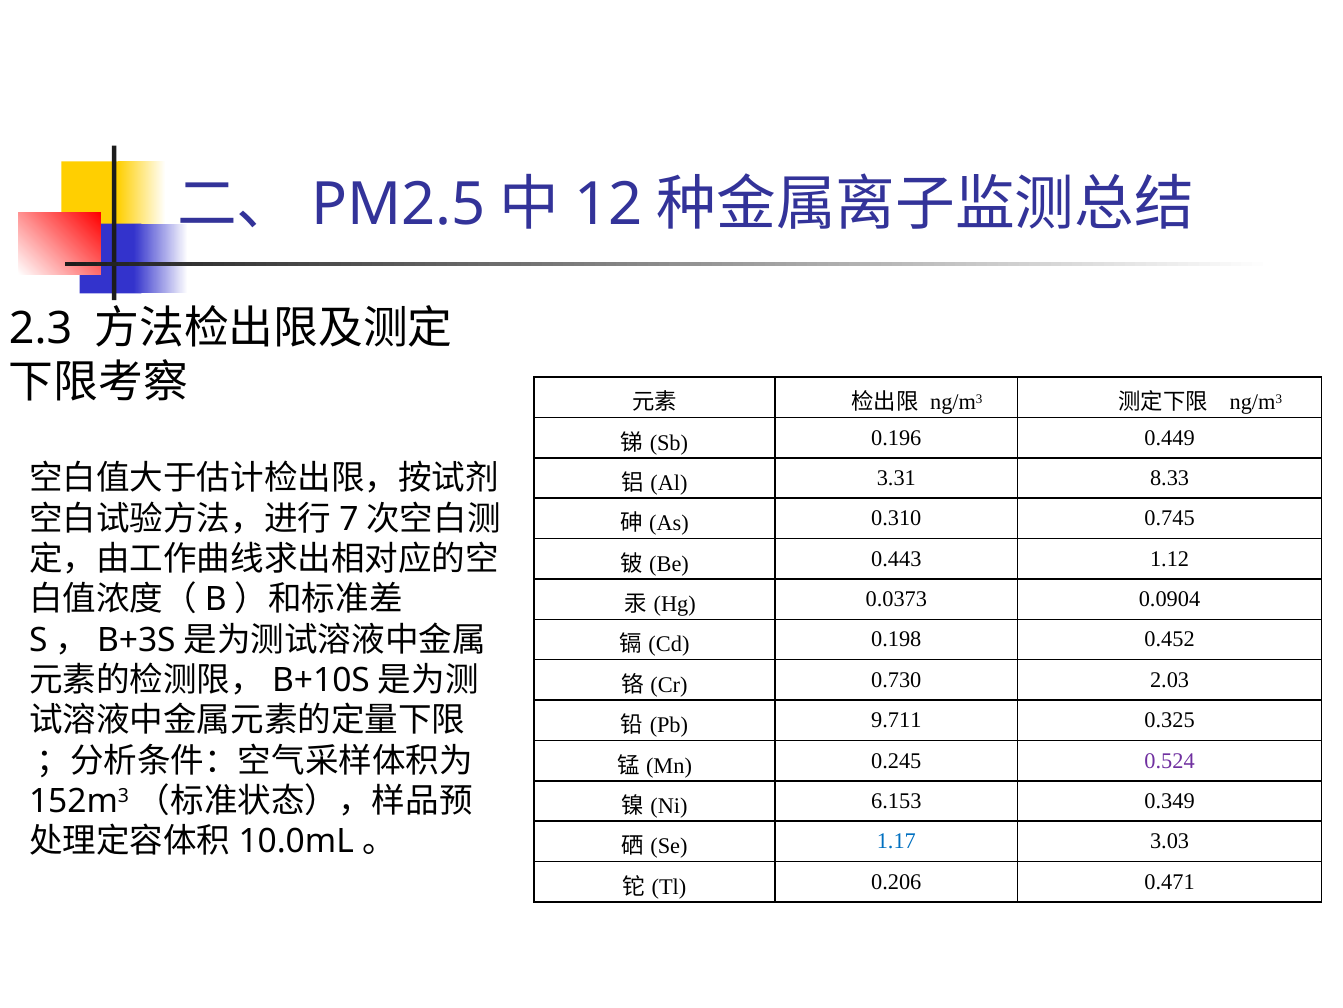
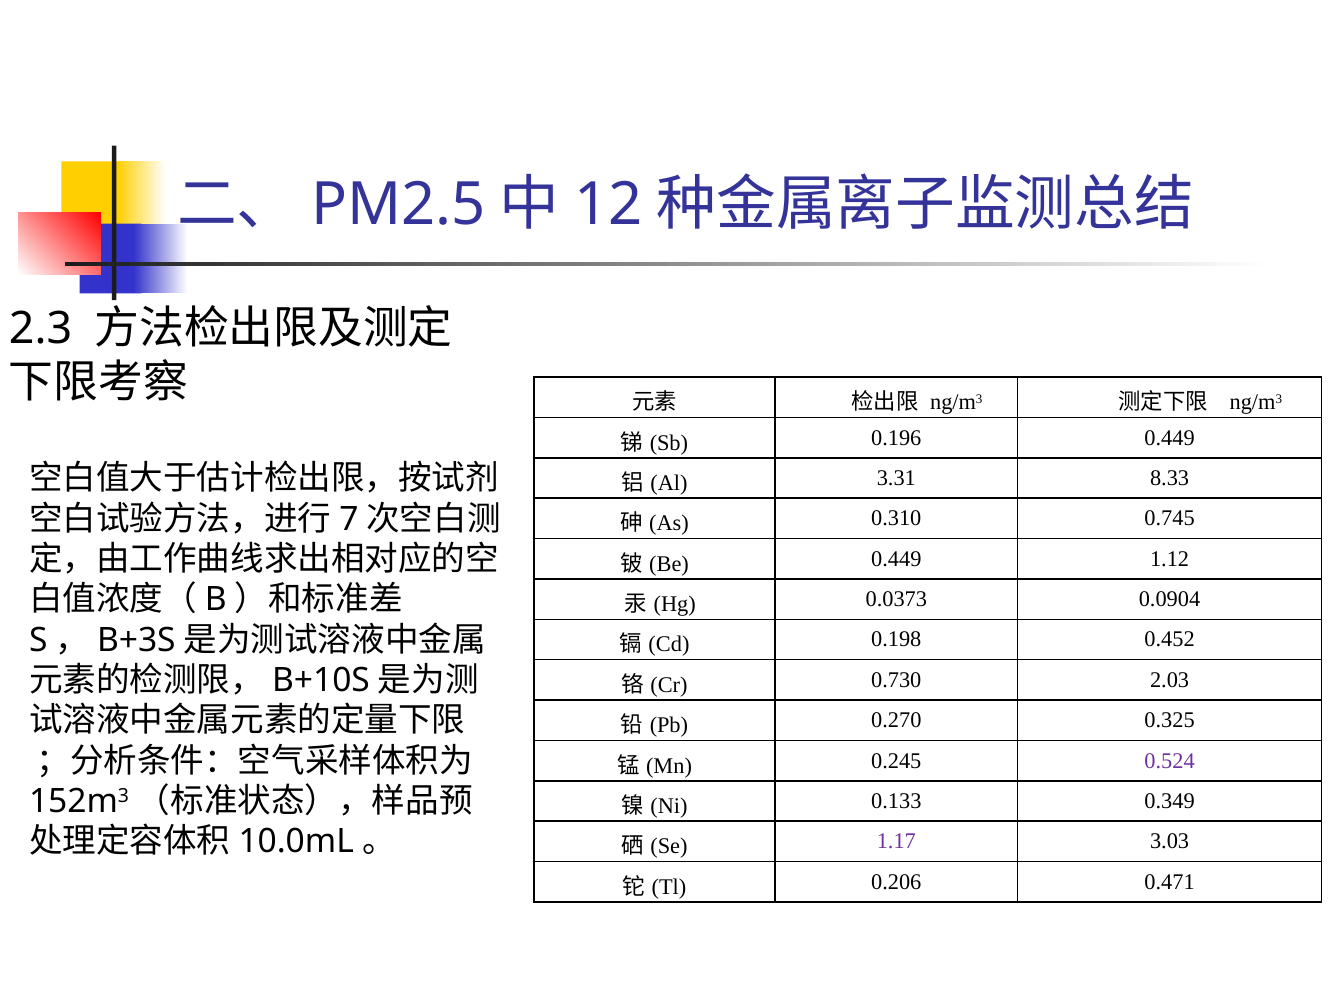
0.443 at (896, 558): 0.443 -> 0.449
9.711: 9.711 -> 0.270
6.153: 6.153 -> 0.133
1.17 colour: blue -> purple
